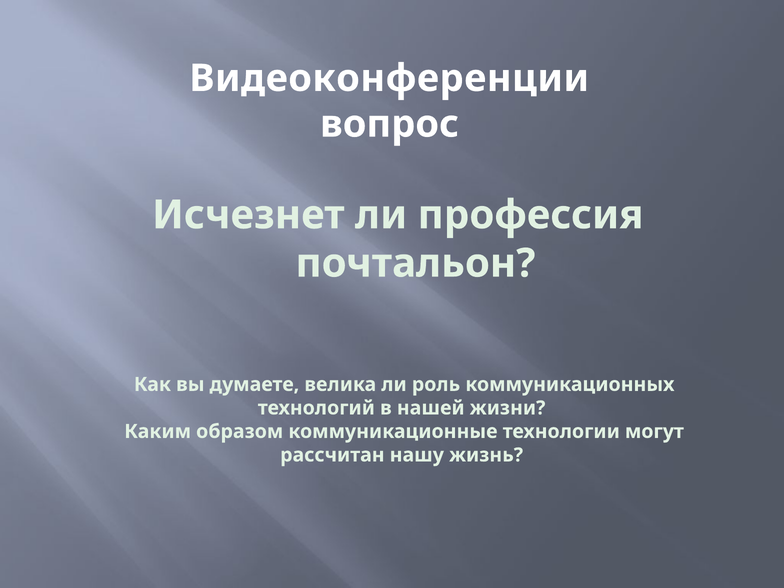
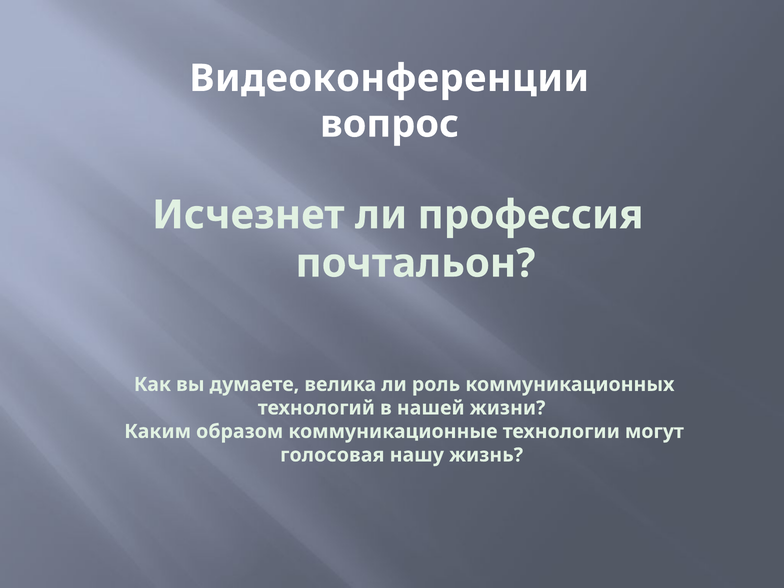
рассчитан: рассчитан -> голосовая
